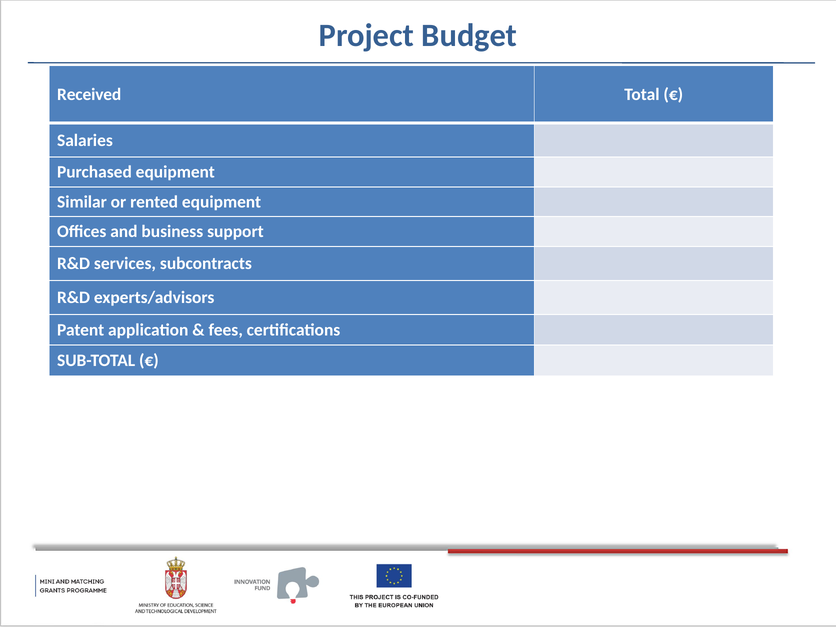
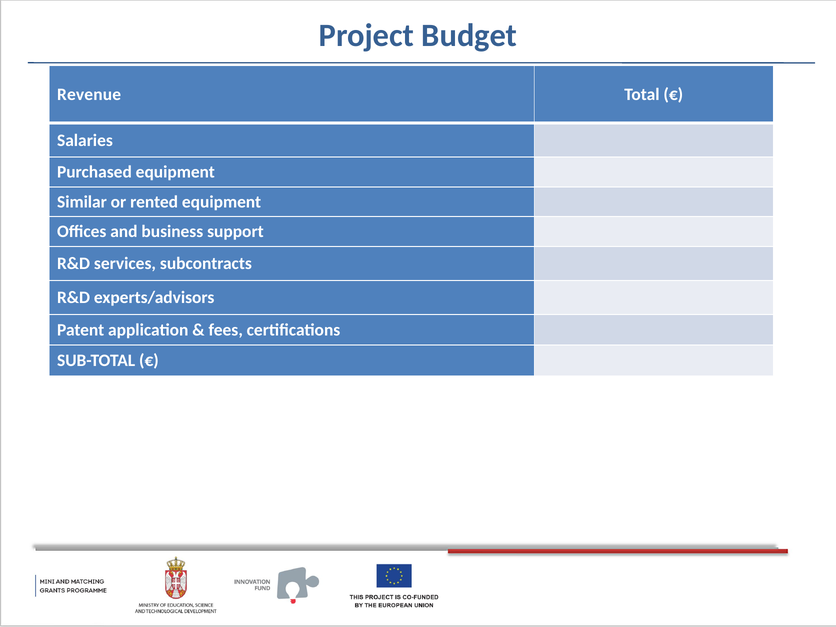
Received: Received -> Revenue
